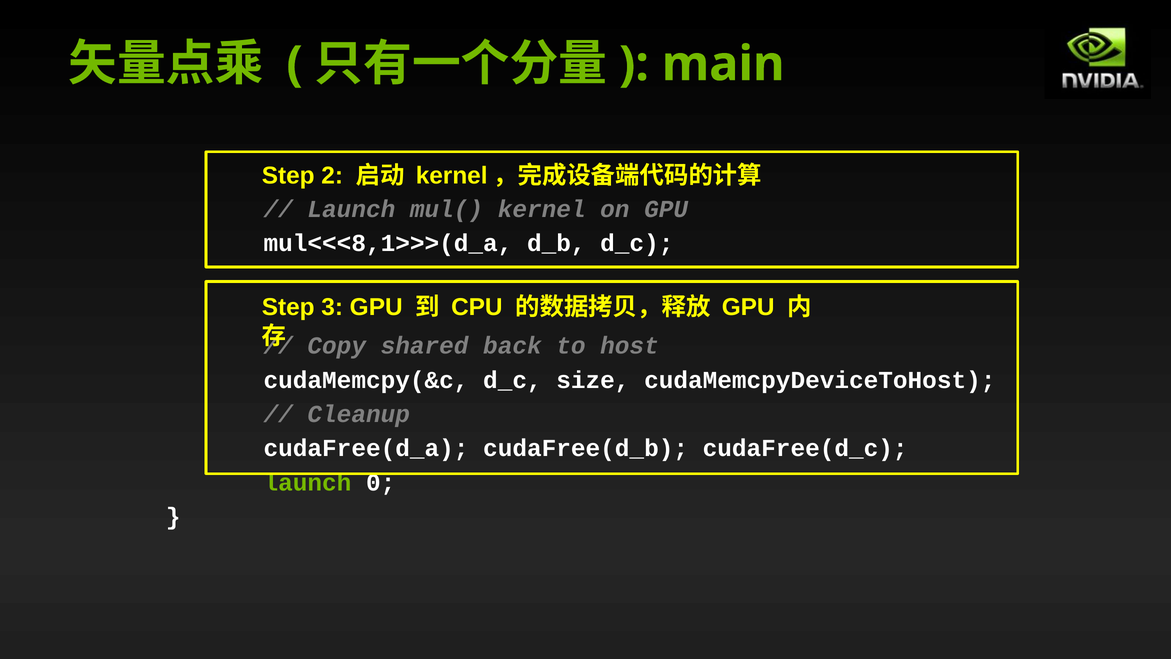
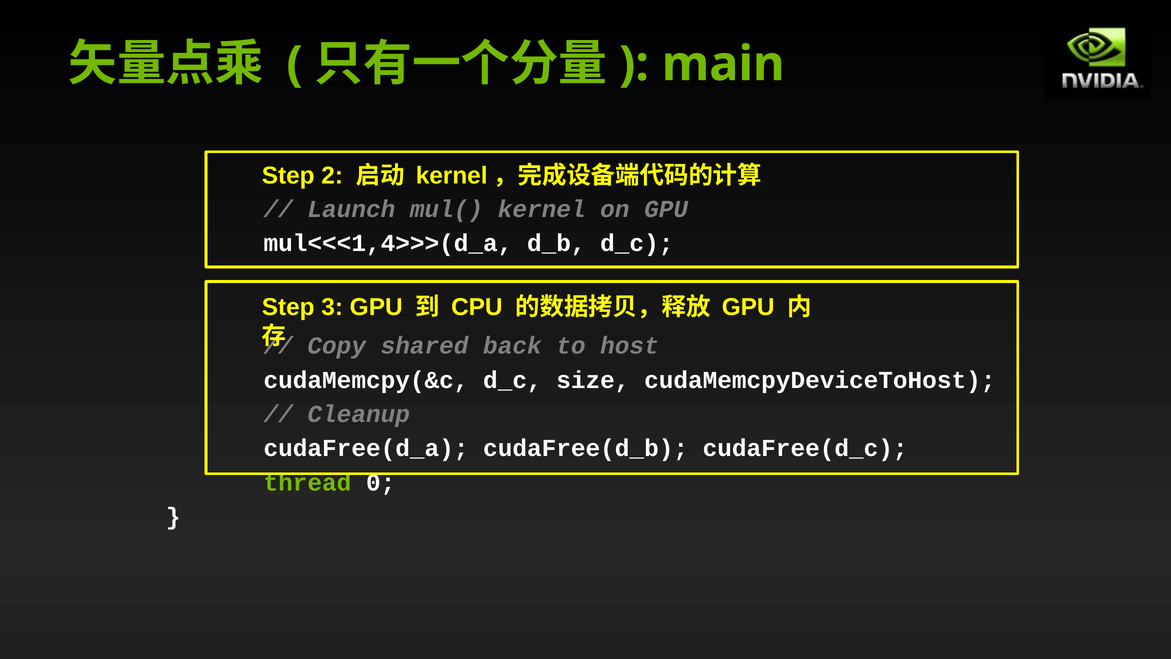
mul<<<8,1>>>(d_a: mul<<<8,1>>>(d_a -> mul<<<1,4>>>(d_a
launch at (307, 482): launch -> thread
